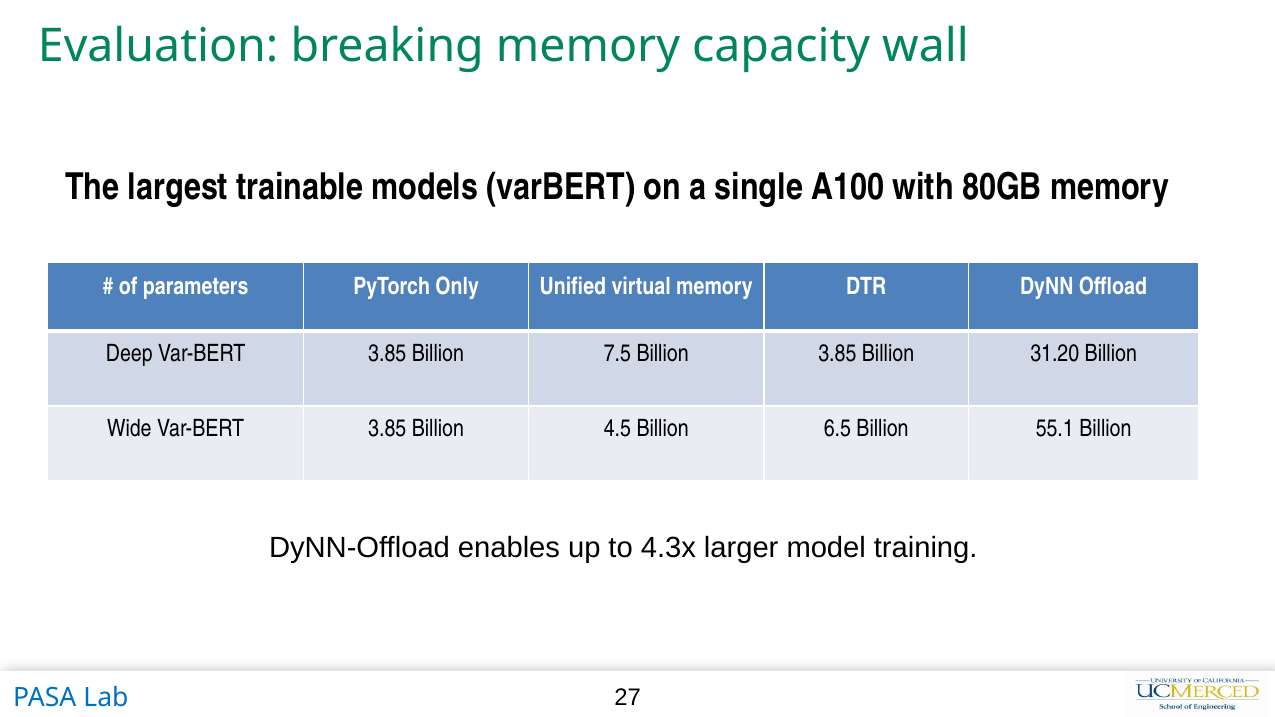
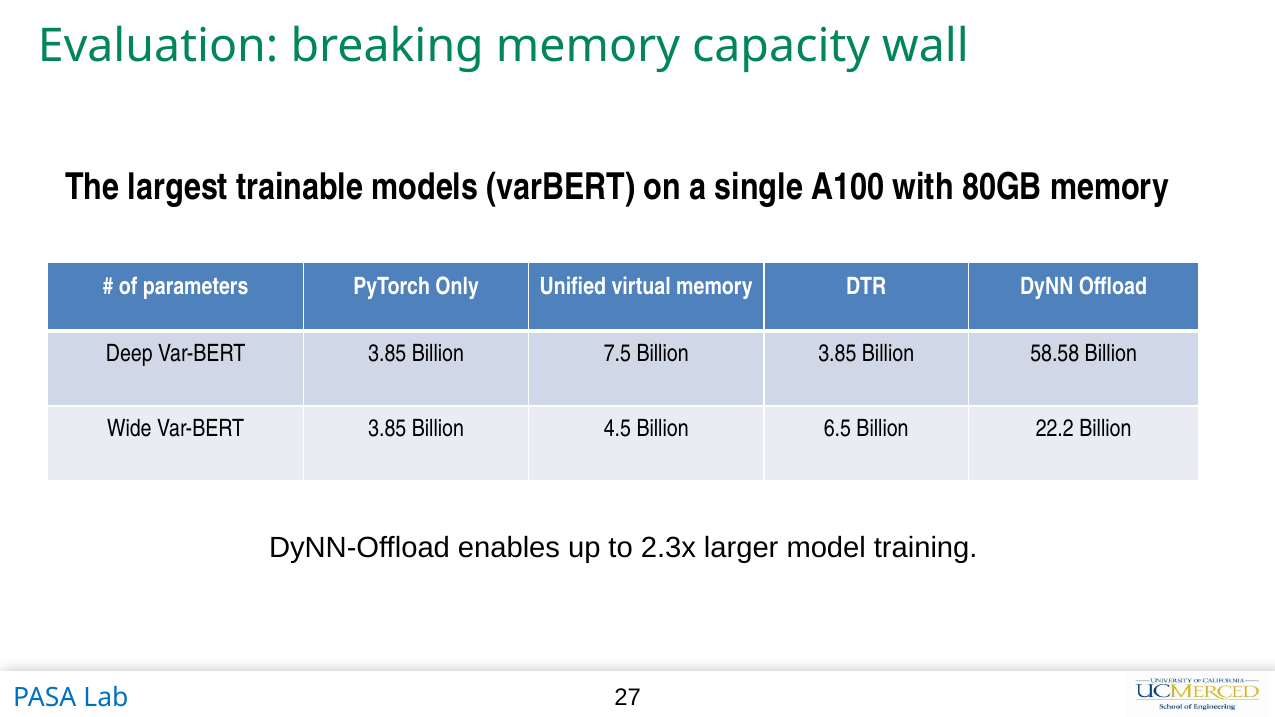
31.20: 31.20 -> 58.58
55.1: 55.1 -> 22.2
4.3x: 4.3x -> 2.3x
